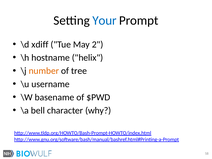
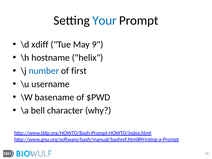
2: 2 -> 9
number colour: orange -> blue
tree: tree -> first
